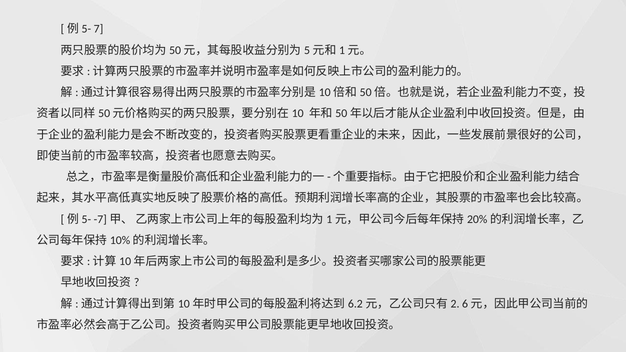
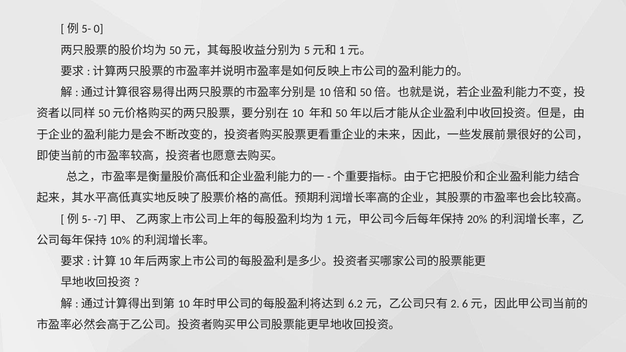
7: 7 -> 0
